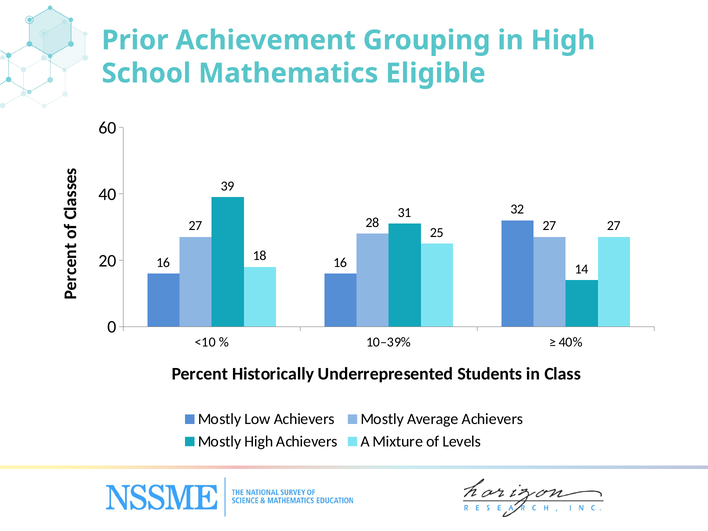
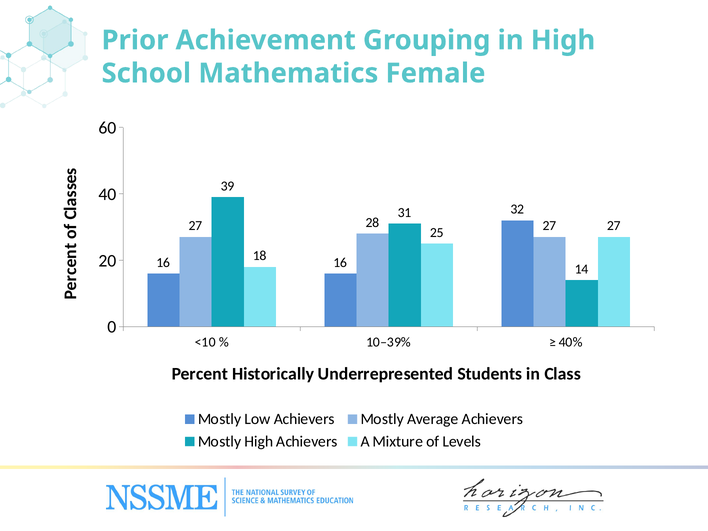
Eligible: Eligible -> Female
